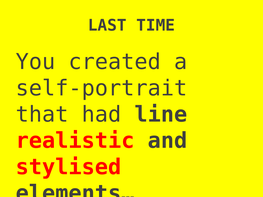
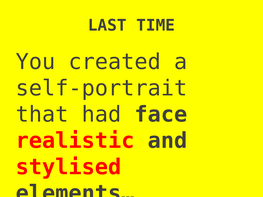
line: line -> face
